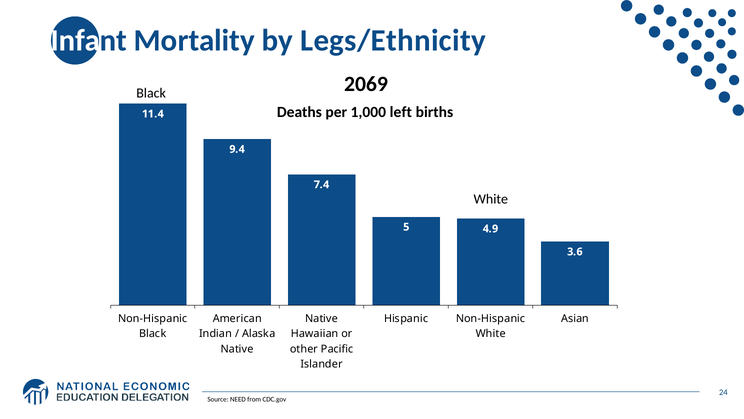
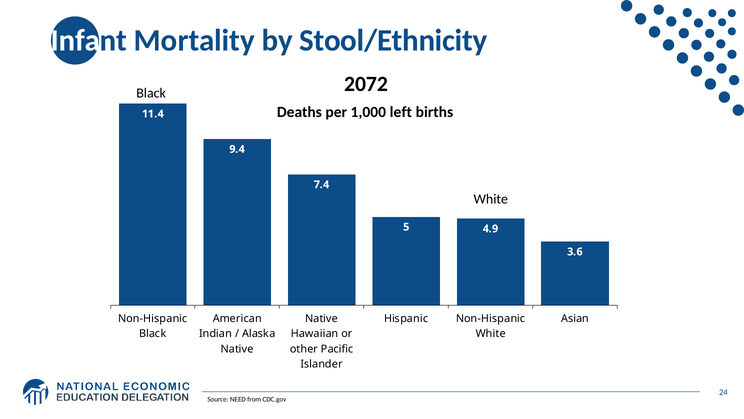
Legs/Ethnicity: Legs/Ethnicity -> Stool/Ethnicity
2069: 2069 -> 2072
